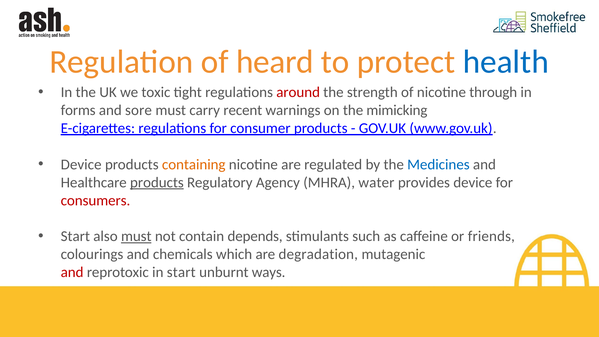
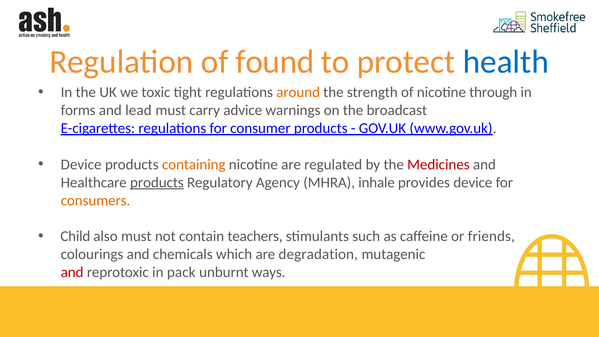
heard: heard -> found
around colour: red -> orange
sore: sore -> lead
recent: recent -> advice
mimicking: mimicking -> broadcast
Medicines colour: blue -> red
water: water -> inhale
consumers colour: red -> orange
Start at (75, 236): Start -> Child
must at (136, 236) underline: present -> none
depends: depends -> teachers
in start: start -> pack
